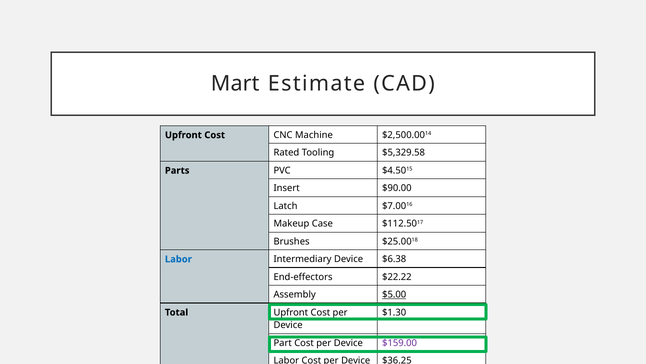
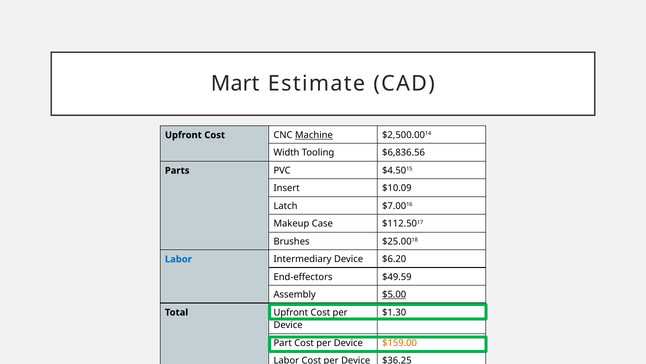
Machine underline: none -> present
Rated: Rated -> Width
$5,329.58: $5,329.58 -> $6,836.56
$90.00: $90.00 -> $10.09
$6.38: $6.38 -> $6.20
$22.22: $22.22 -> $49.59
$159.00 colour: purple -> orange
